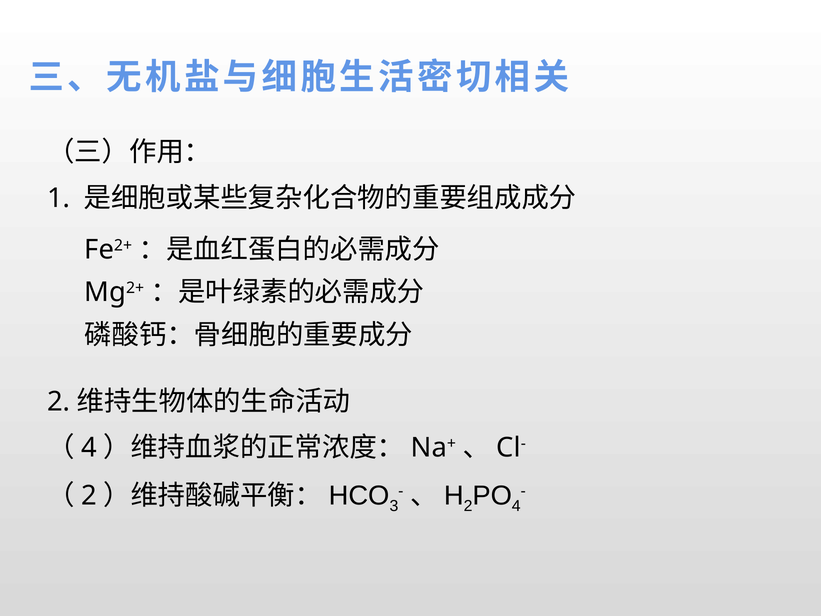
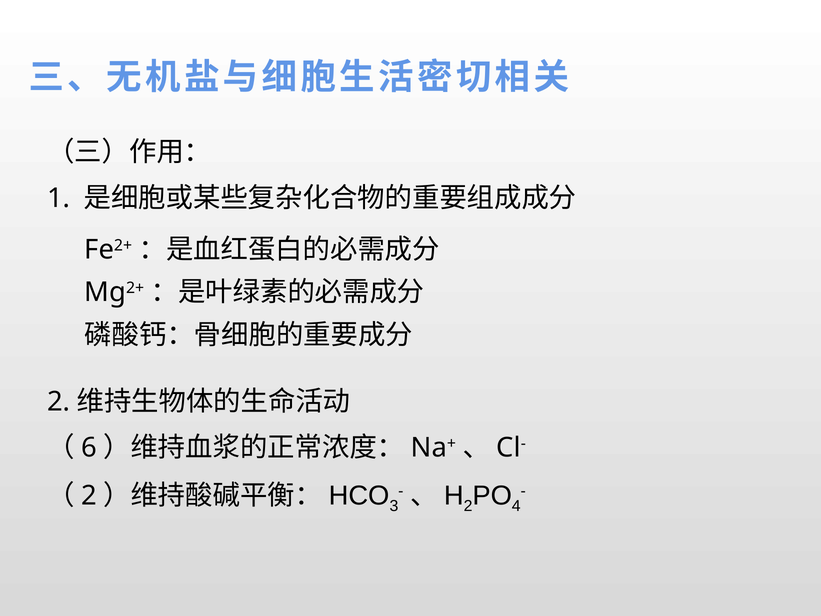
4 at (89, 448): 4 -> 6
